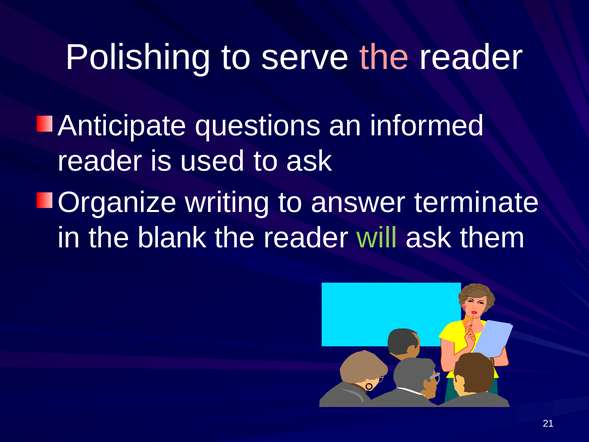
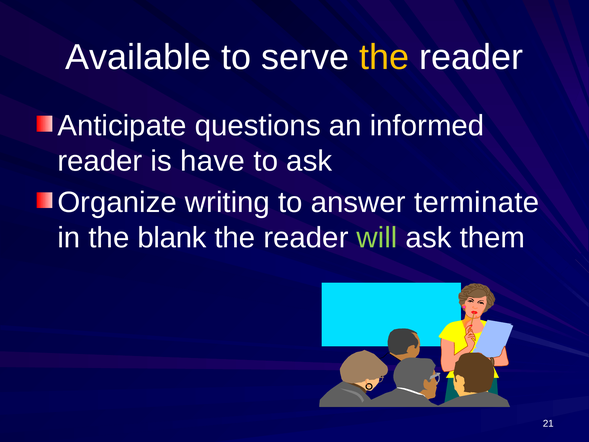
Polishing: Polishing -> Available
the at (384, 57) colour: pink -> yellow
used: used -> have
